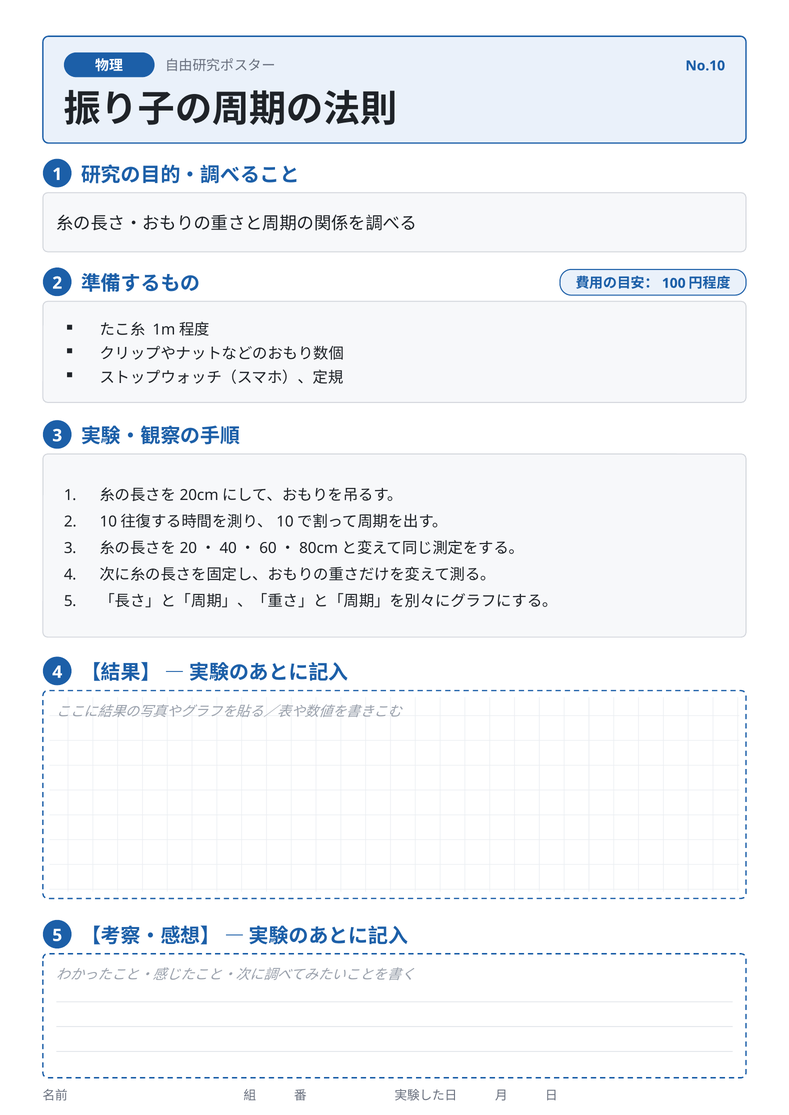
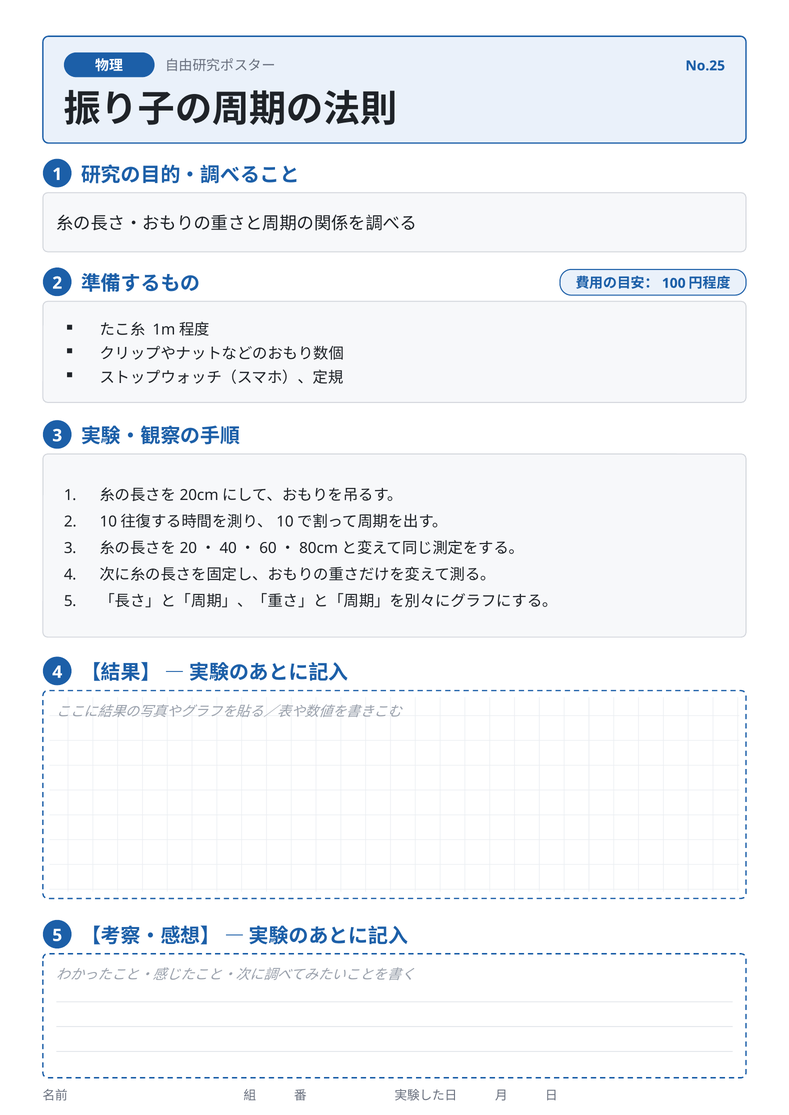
No.10: No.10 -> No.25
